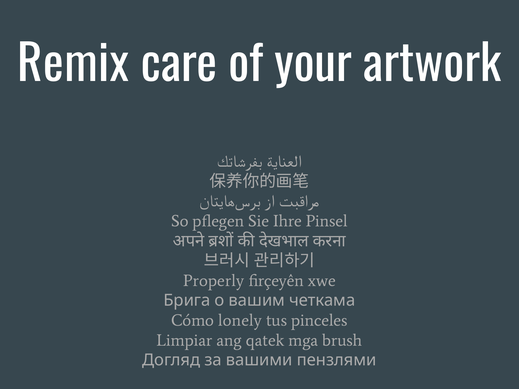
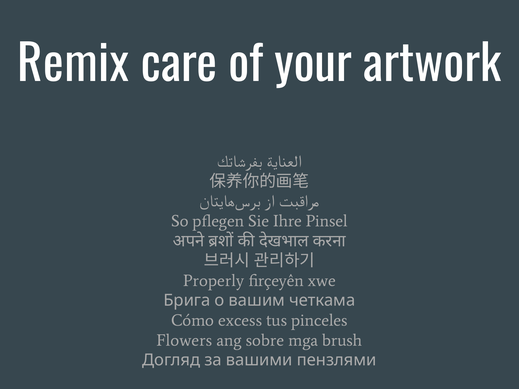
lonely: lonely -> excess
Limpiar: Limpiar -> Flowers
qatek: qatek -> sobre
